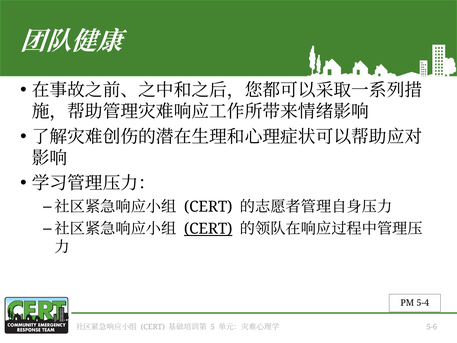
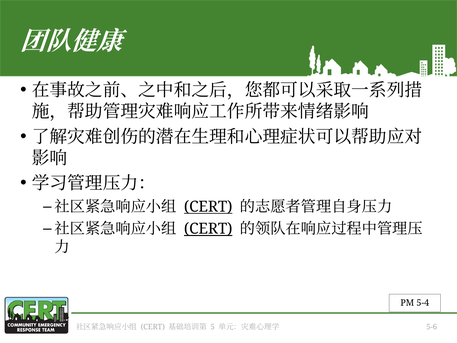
CERT at (208, 207) underline: none -> present
